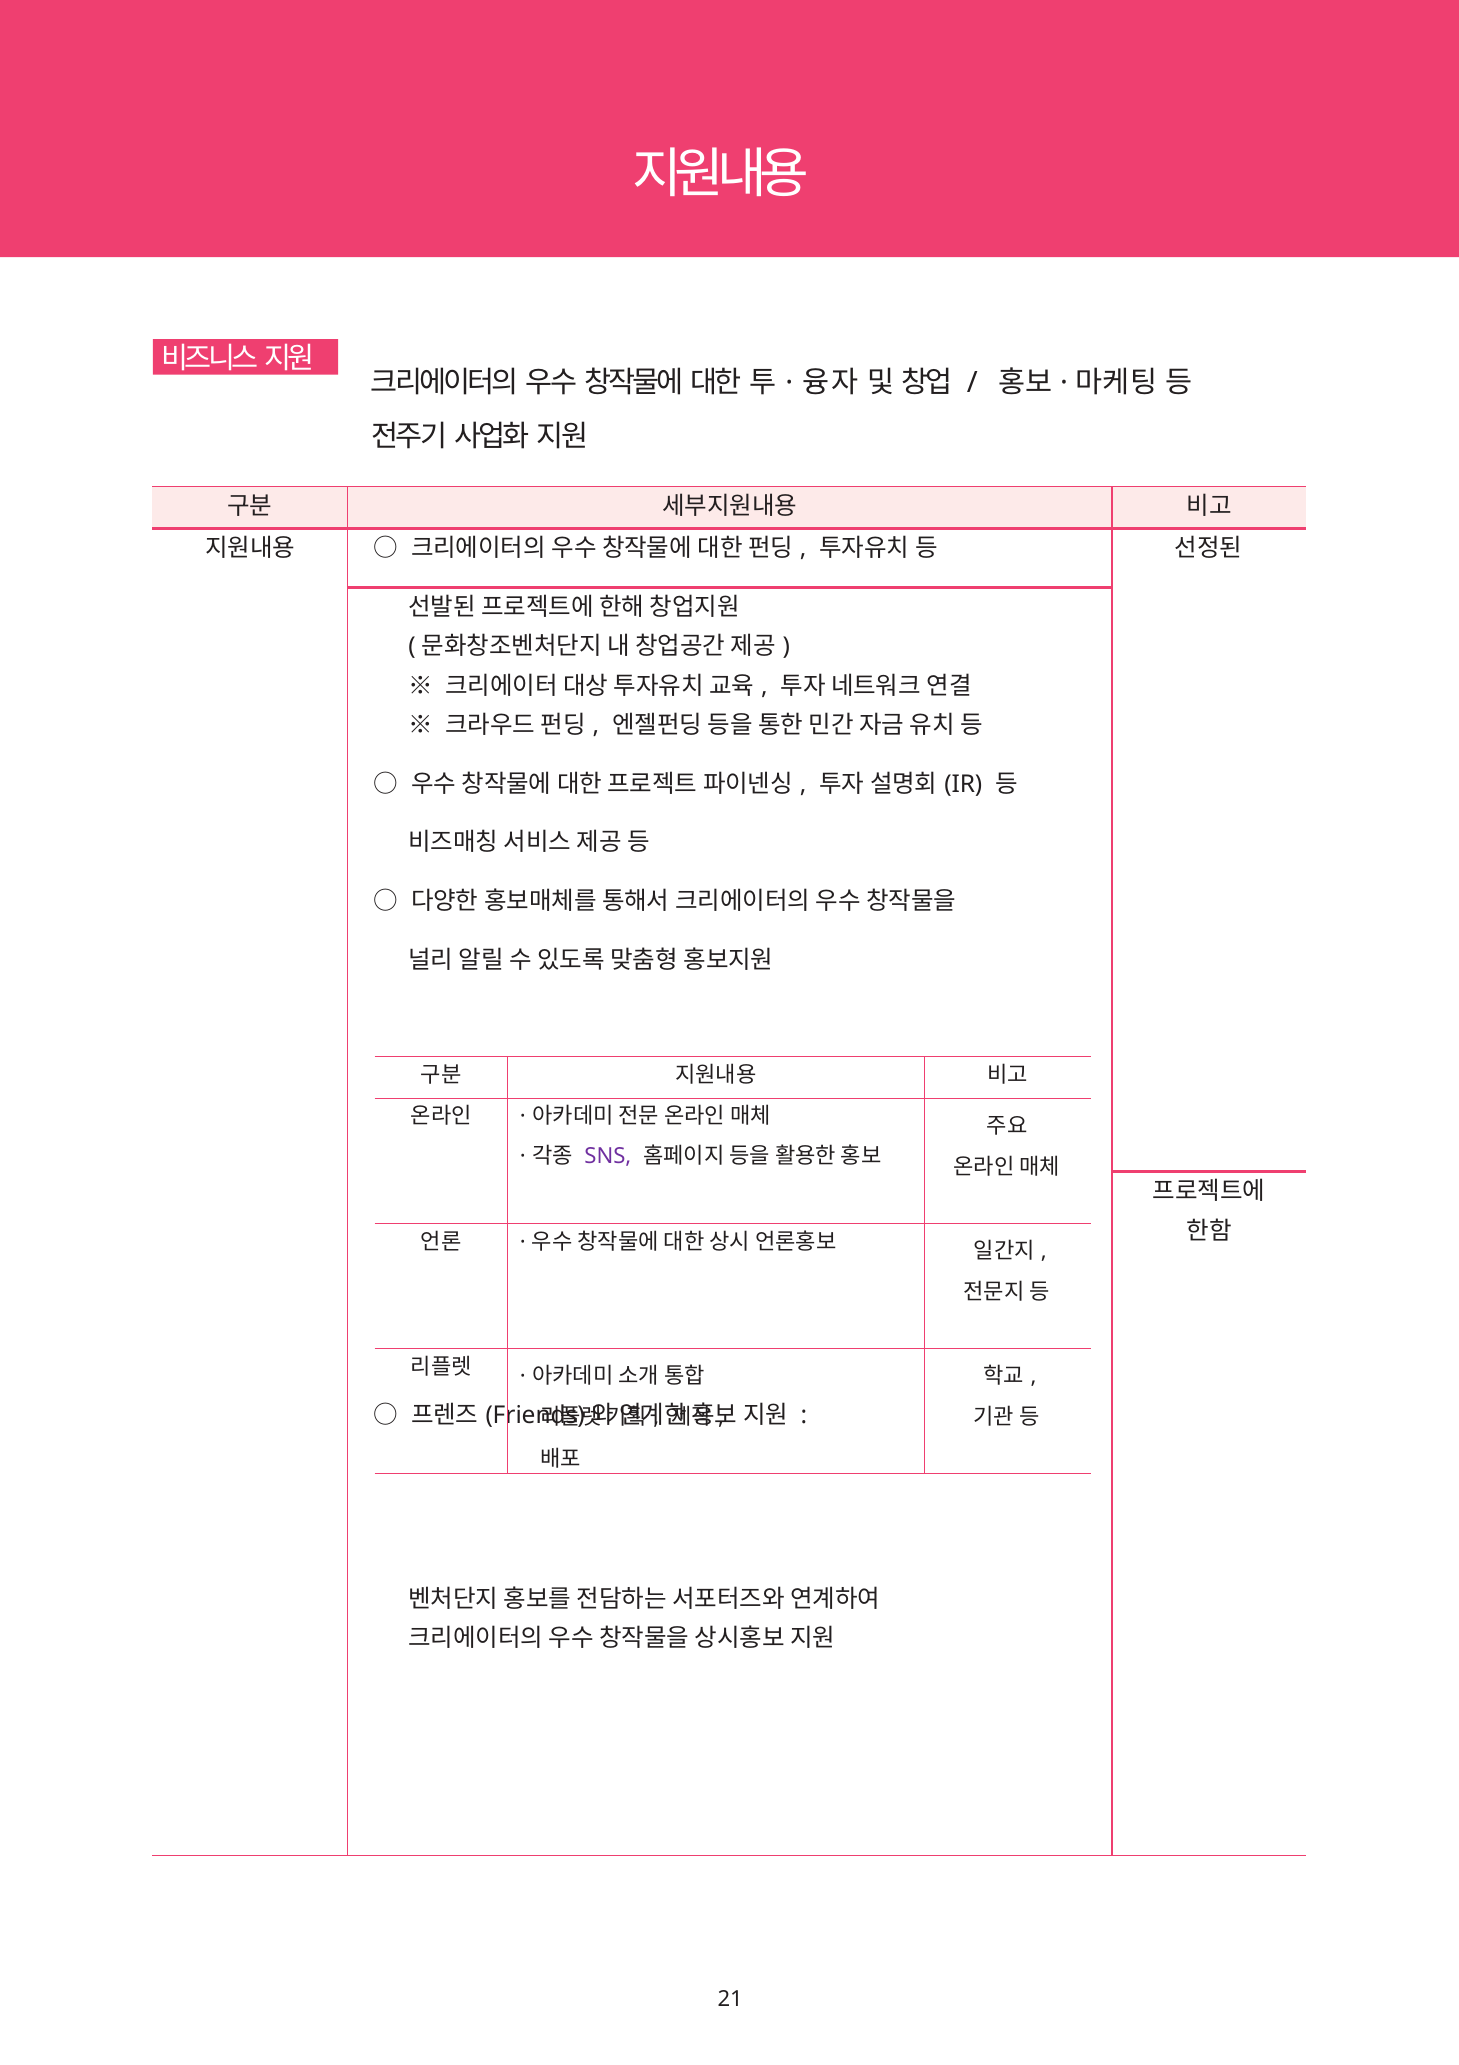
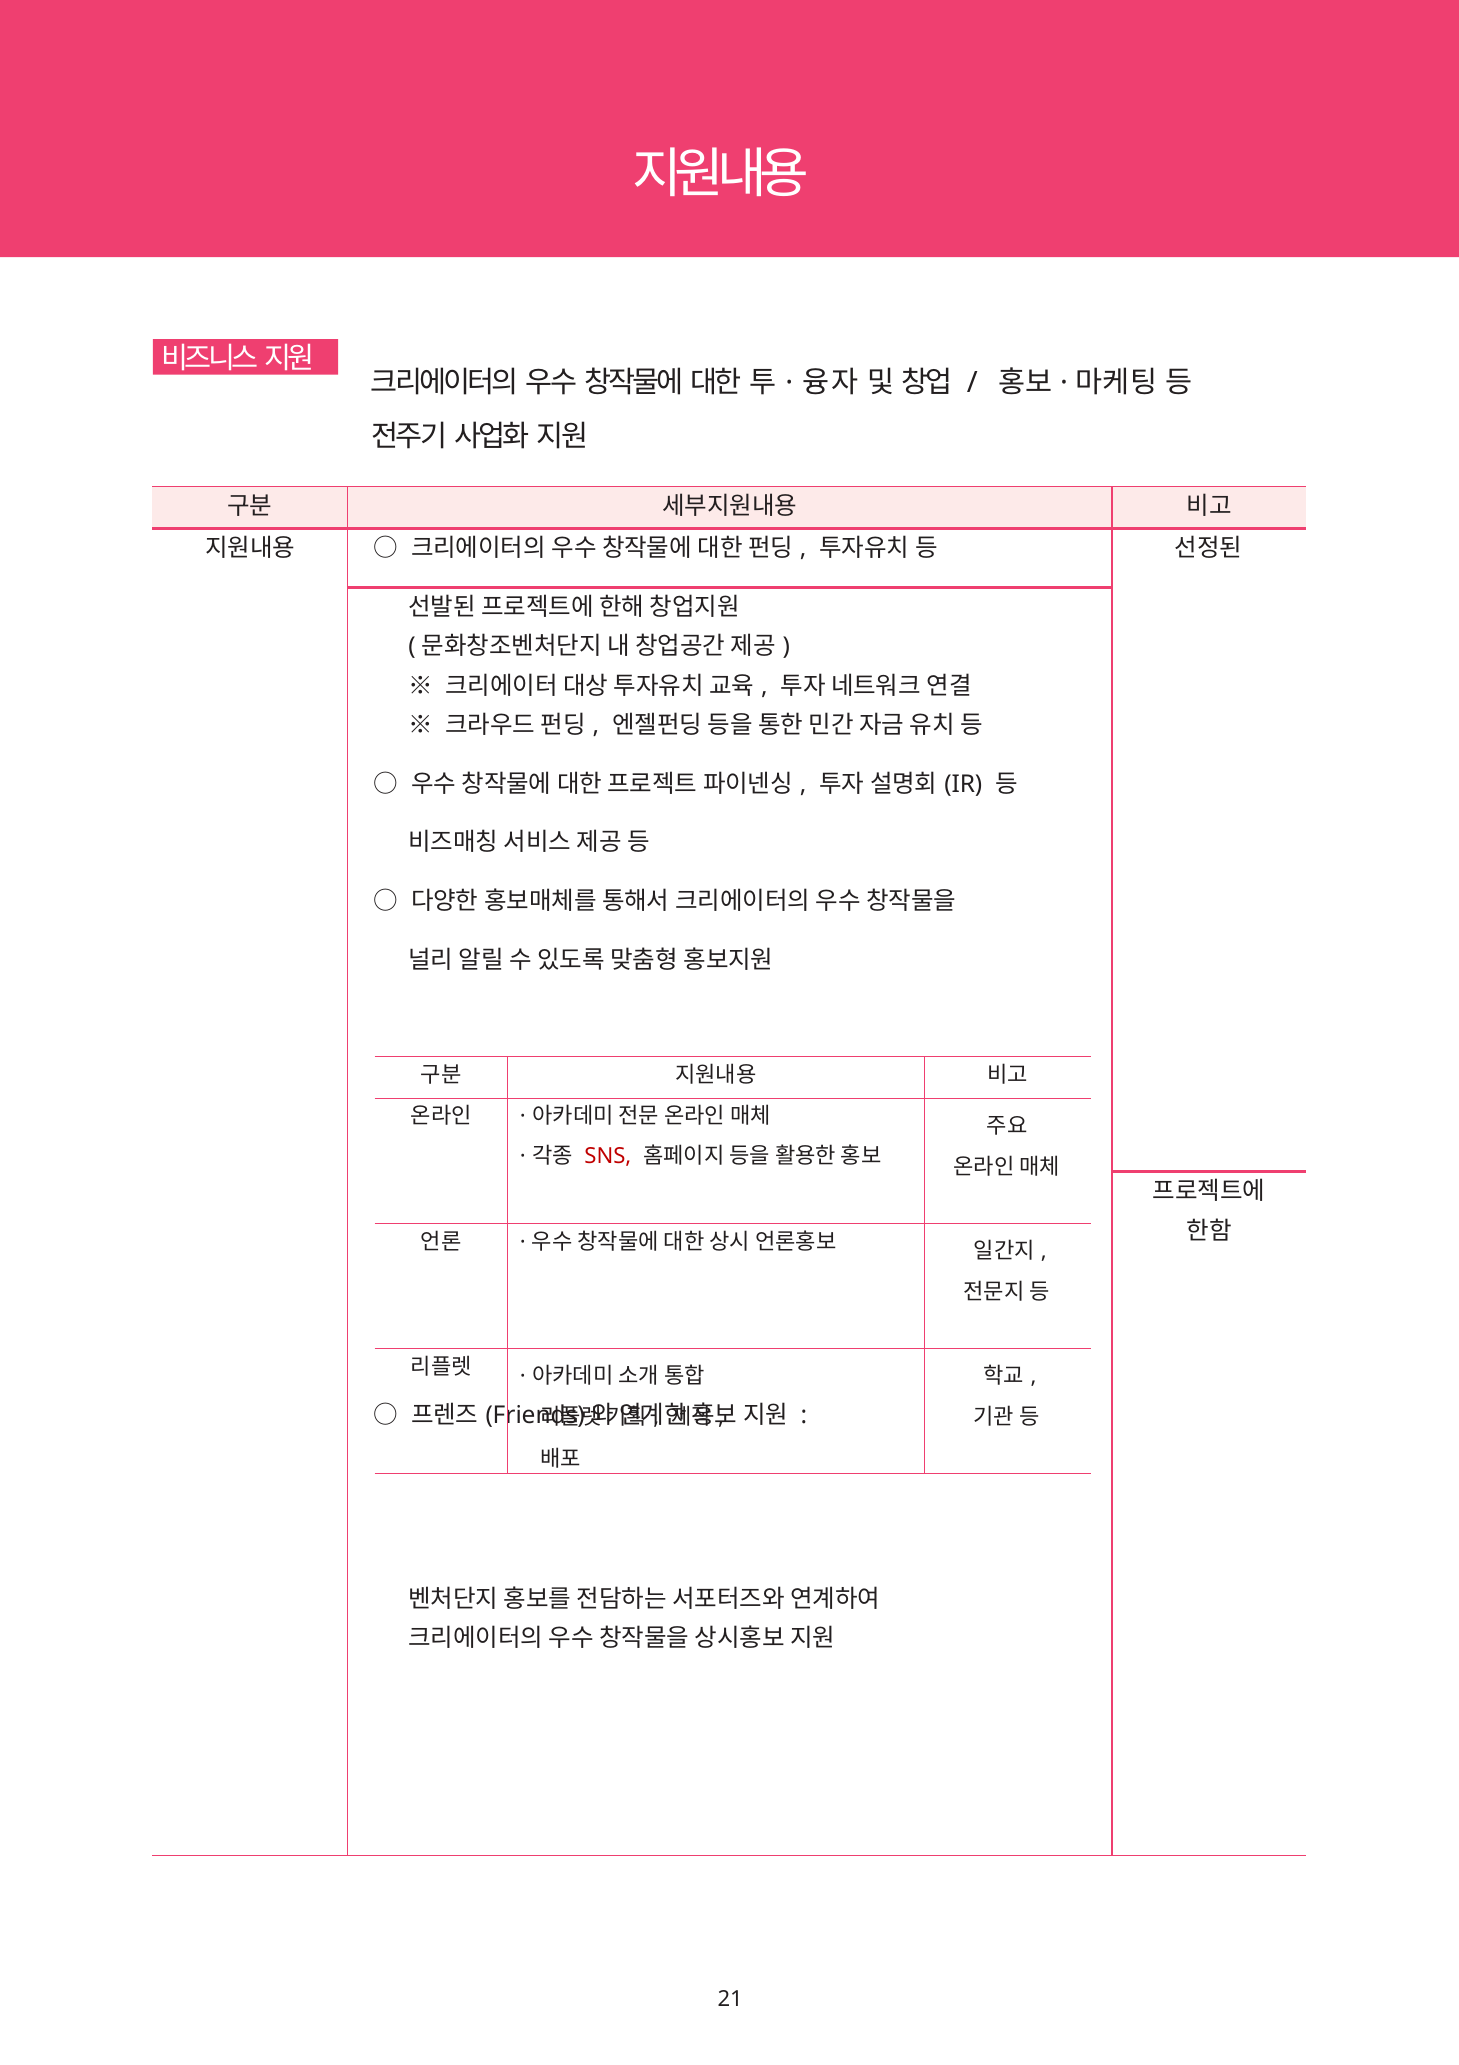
SNS colour: purple -> red
